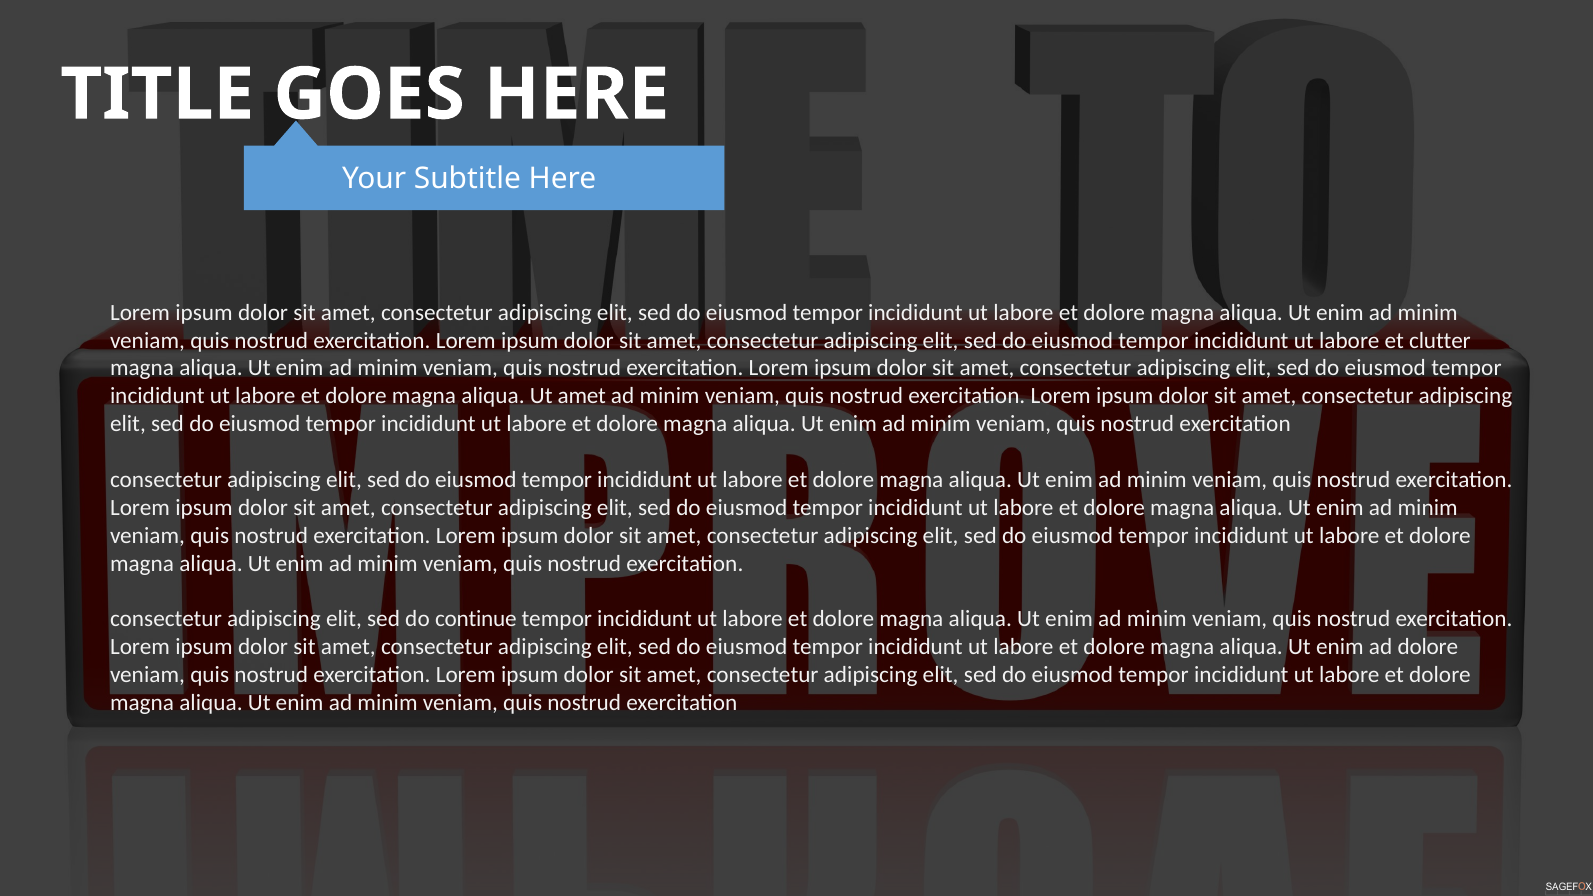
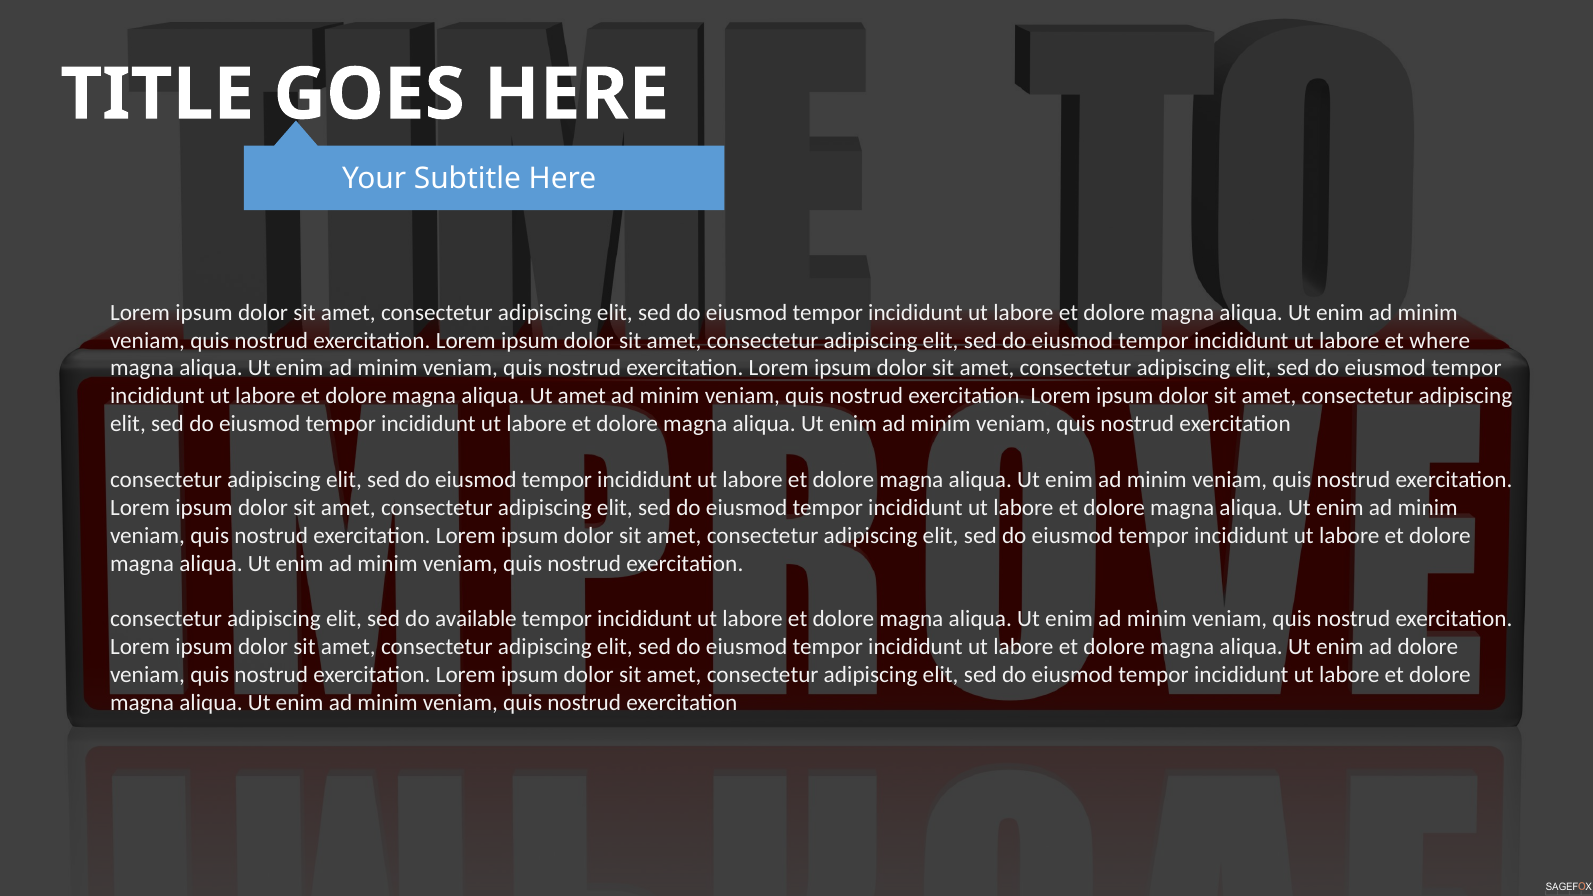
clutter: clutter -> where
continue: continue -> available
